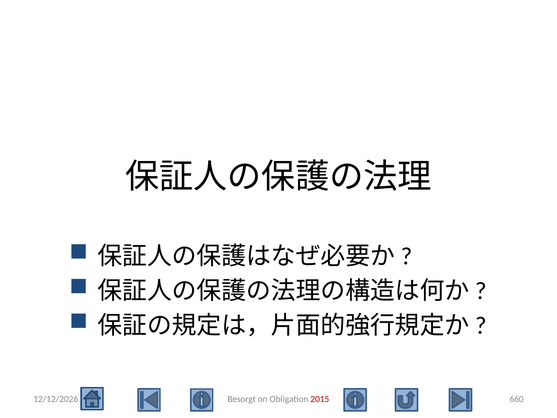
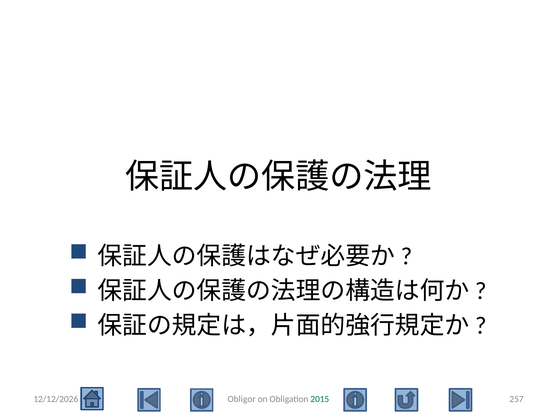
Besorgt: Besorgt -> Obligor
2015 colour: red -> green
660: 660 -> 257
